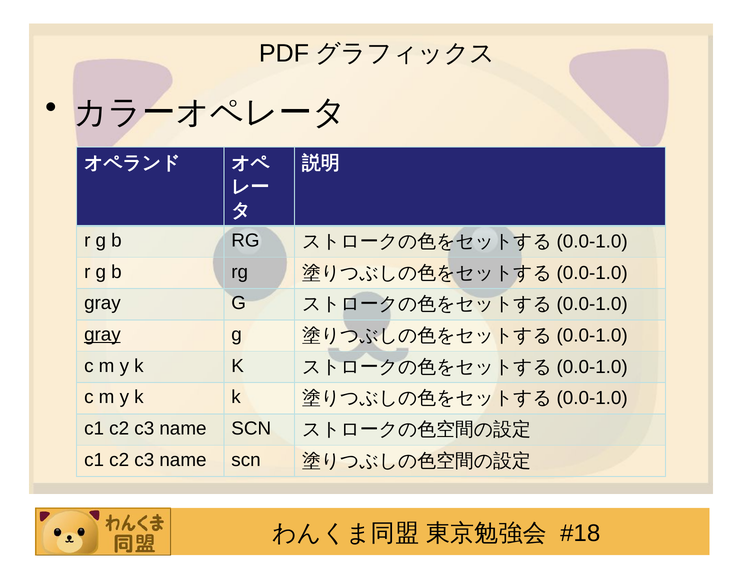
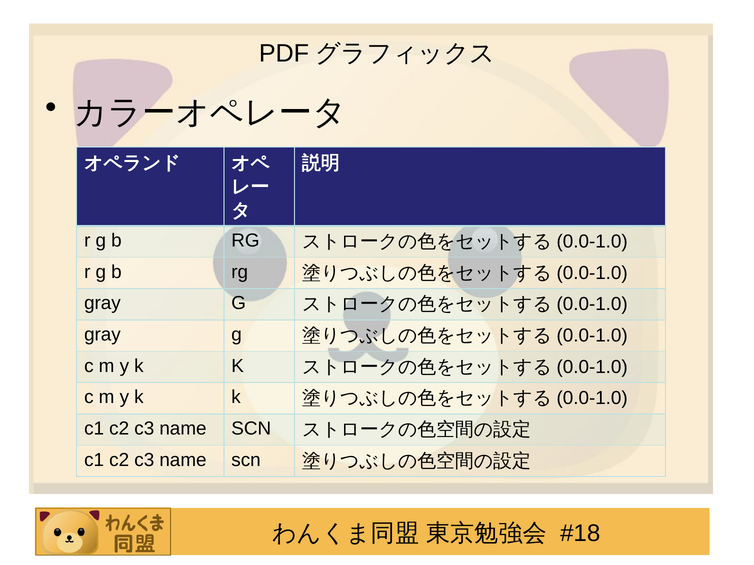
gray at (102, 335) underline: present -> none
